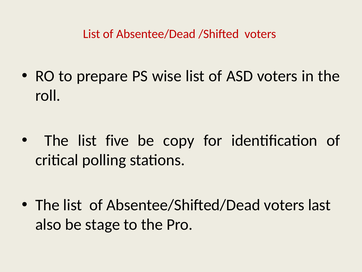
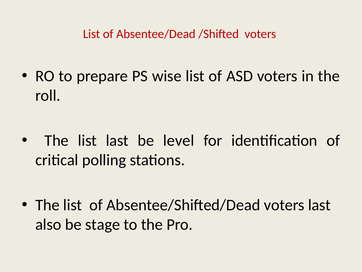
list five: five -> last
copy: copy -> level
